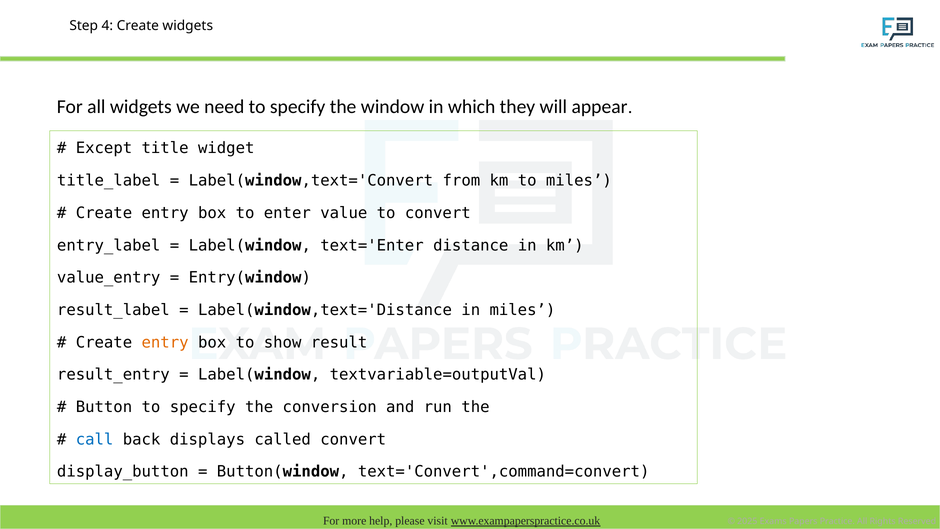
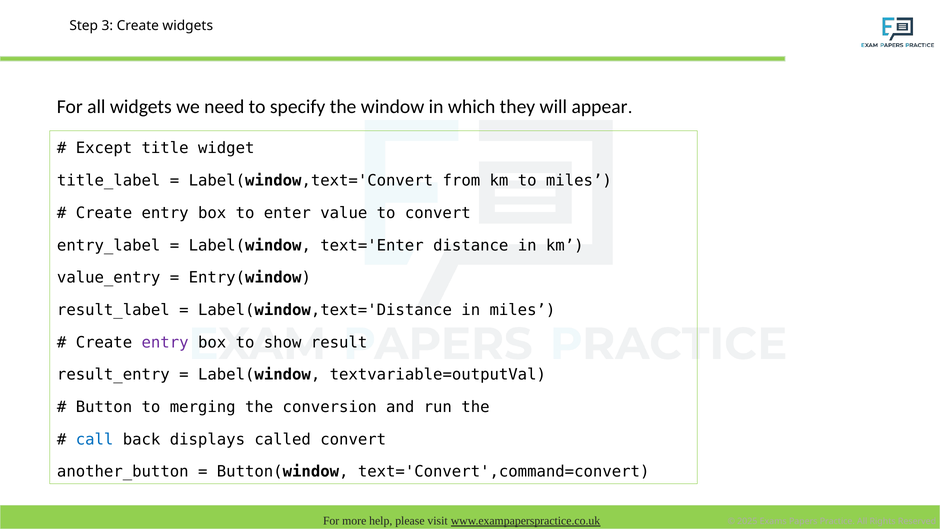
4: 4 -> 3
entry at (165, 342) colour: orange -> purple
Button to specify: specify -> merging
display_button: display_button -> another_button
